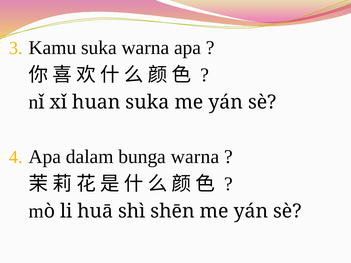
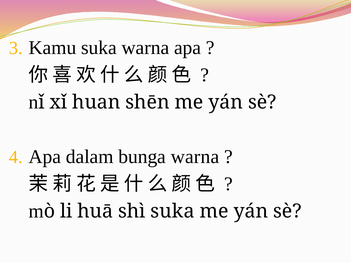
huan suka: suka -> shēn
shì shēn: shēn -> suka
